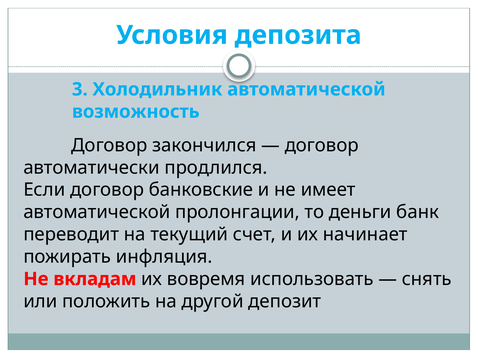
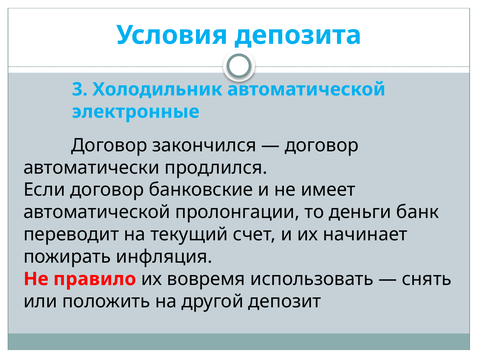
возможность: возможность -> электронные
вкладам: вкладам -> правило
